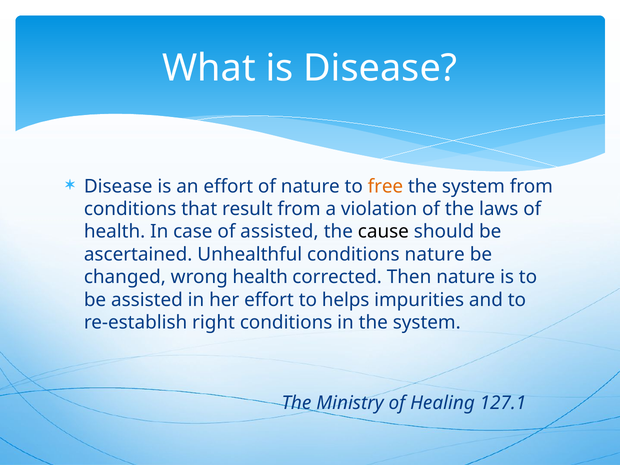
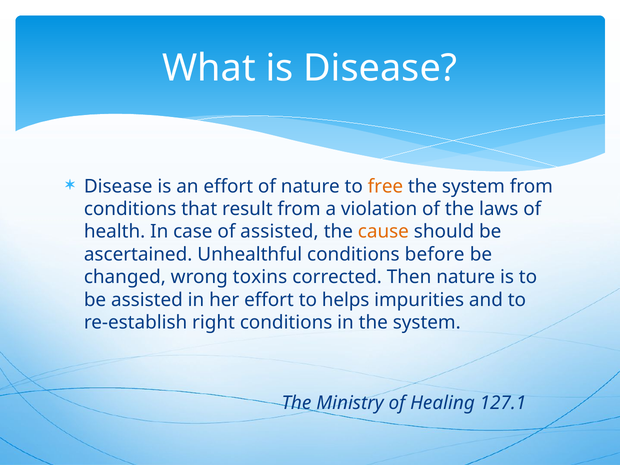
cause colour: black -> orange
conditions nature: nature -> before
wrong health: health -> toxins
